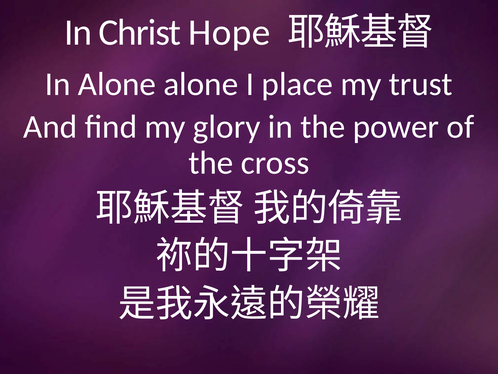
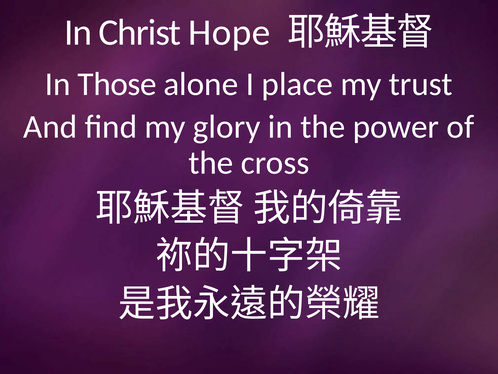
In Alone: Alone -> Those
